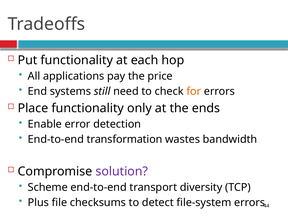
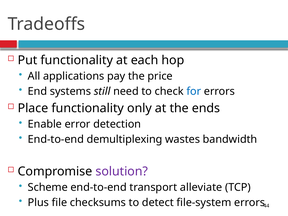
for colour: orange -> blue
transformation: transformation -> demultiplexing
diversity: diversity -> alleviate
